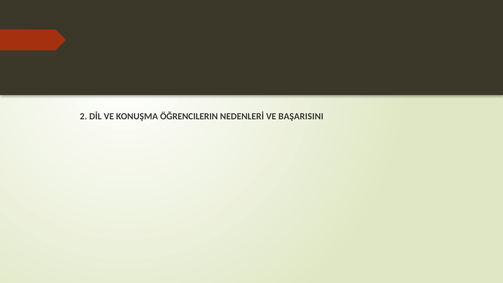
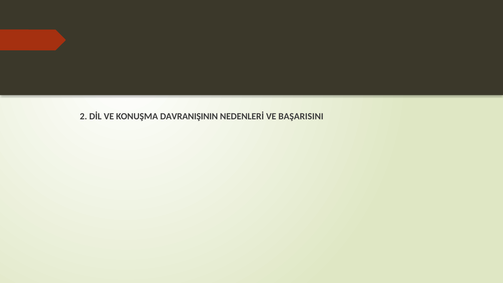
ÖĞRENCILERIN: ÖĞRENCILERIN -> DAVRANIŞININ
